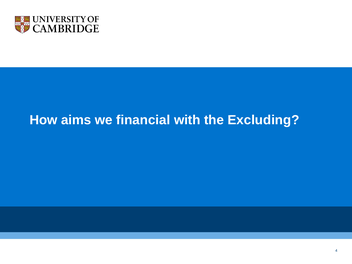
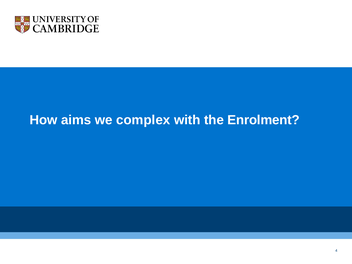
financial: financial -> complex
Excluding: Excluding -> Enrolment
